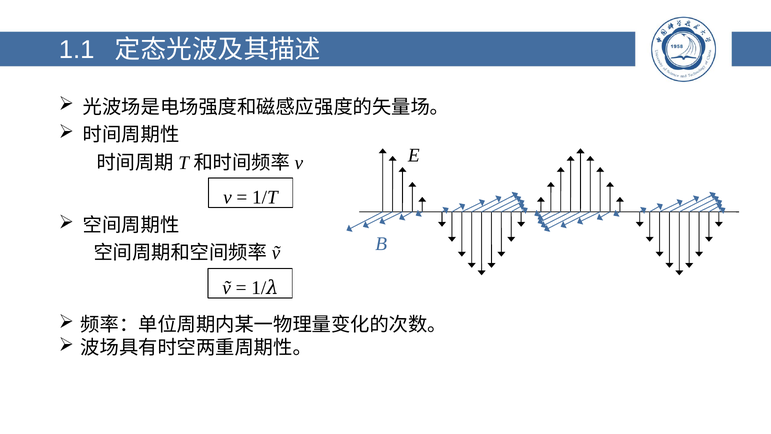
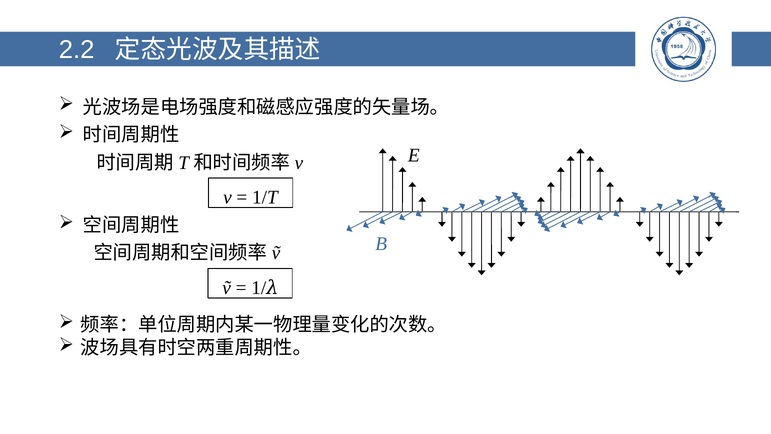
1.1: 1.1 -> 2.2
